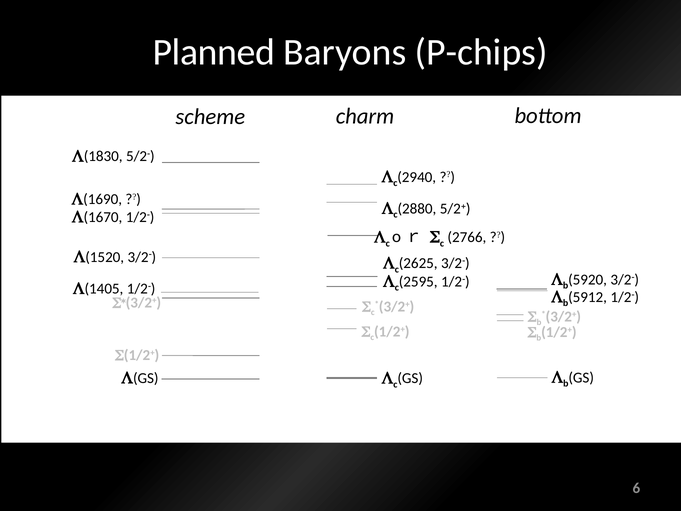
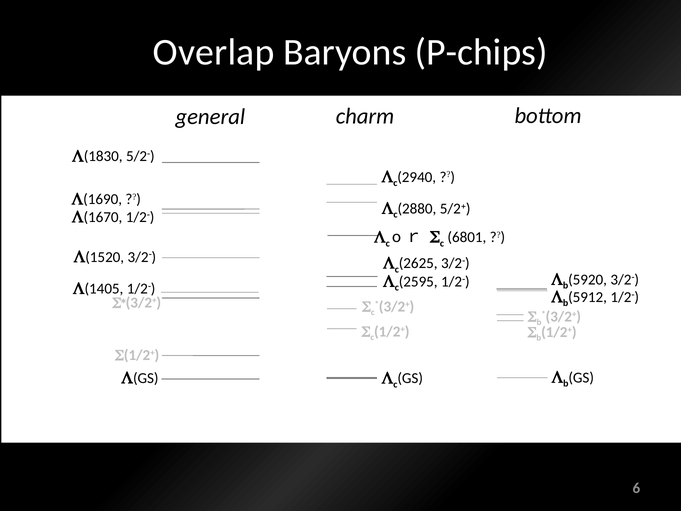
Planned: Planned -> Overlap
scheme: scheme -> general
2766: 2766 -> 6801
